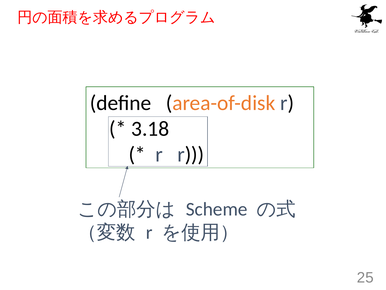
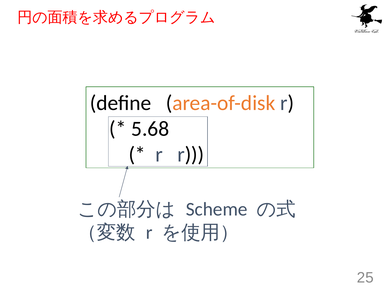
3.18: 3.18 -> 5.68
